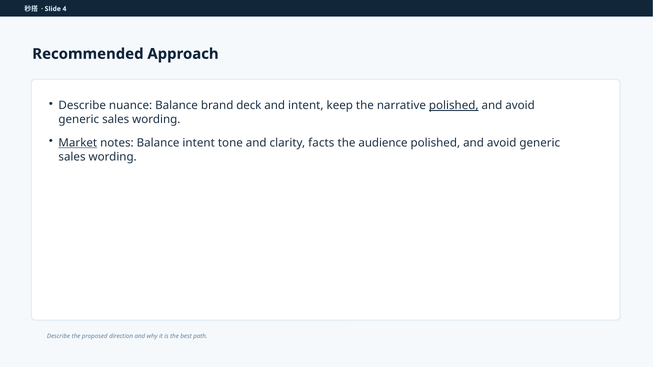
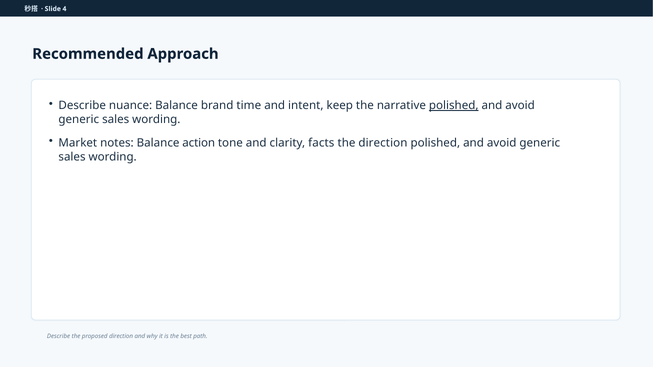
deck: deck -> time
Market underline: present -> none
Balance intent: intent -> action
the audience: audience -> direction
